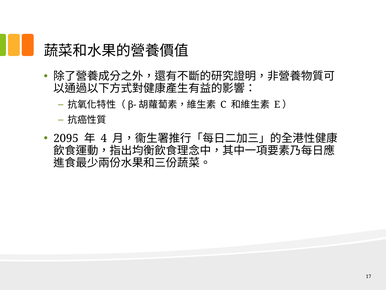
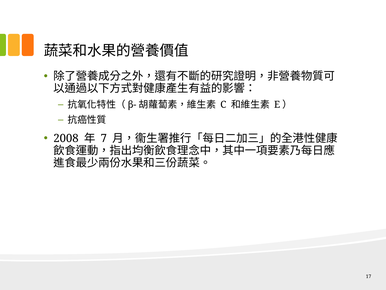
2095: 2095 -> 2008
4: 4 -> 7
